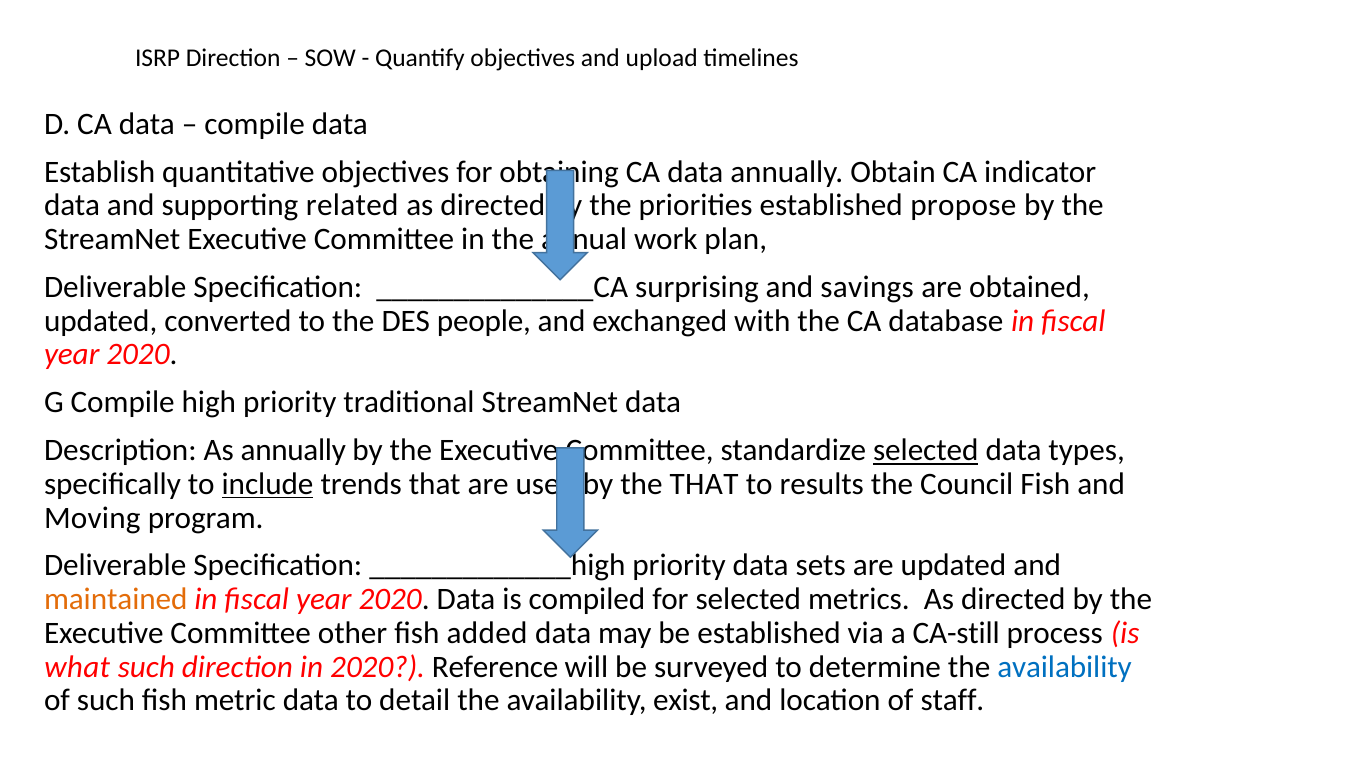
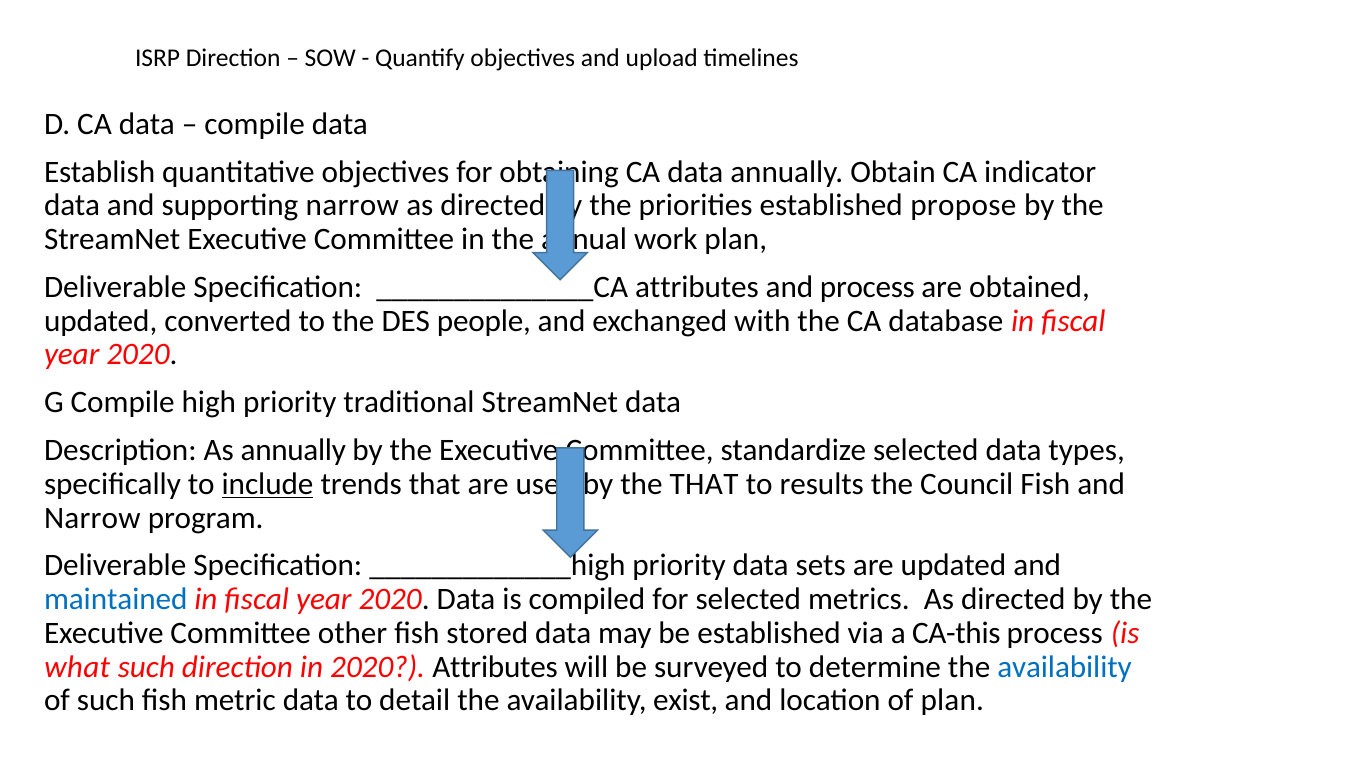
supporting related: related -> narrow
______________CA surprising: surprising -> attributes
and savings: savings -> process
selected at (926, 450) underline: present -> none
Moving at (92, 518): Moving -> Narrow
maintained colour: orange -> blue
added: added -> stored
CA-still: CA-still -> CA-this
2020 Reference: Reference -> Attributes
of staff: staff -> plan
